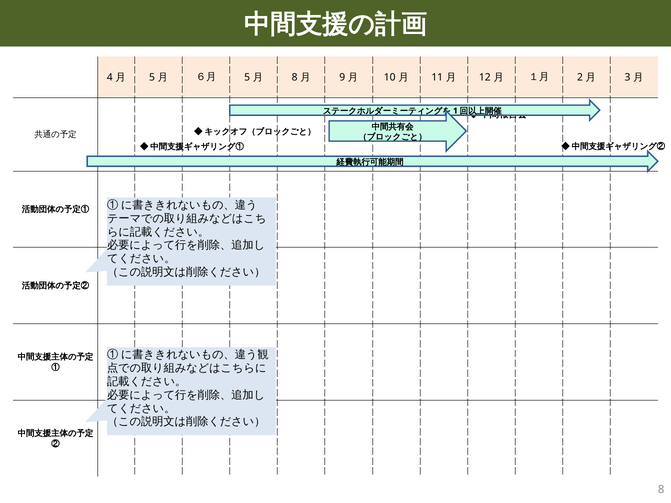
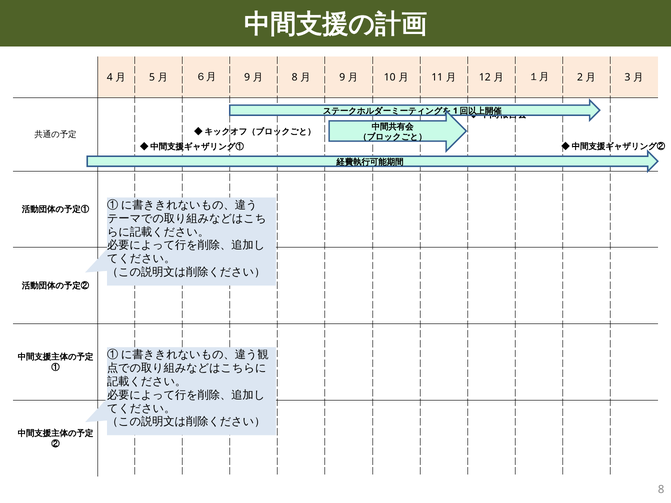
5 at (247, 78): 5 -> 9
